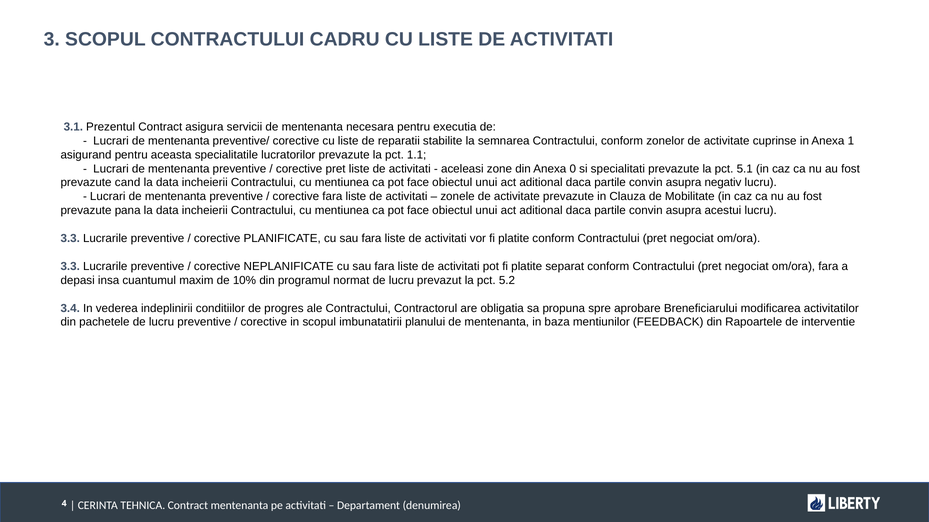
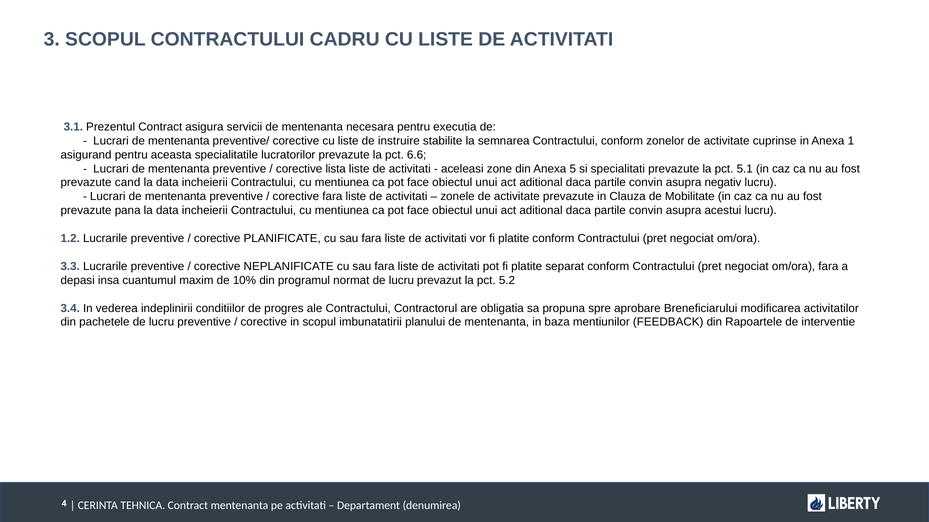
reparatii: reparatii -> instruire
1.1: 1.1 -> 6.6
corective pret: pret -> lista
0: 0 -> 5
3.3 at (70, 239): 3.3 -> 1.2
